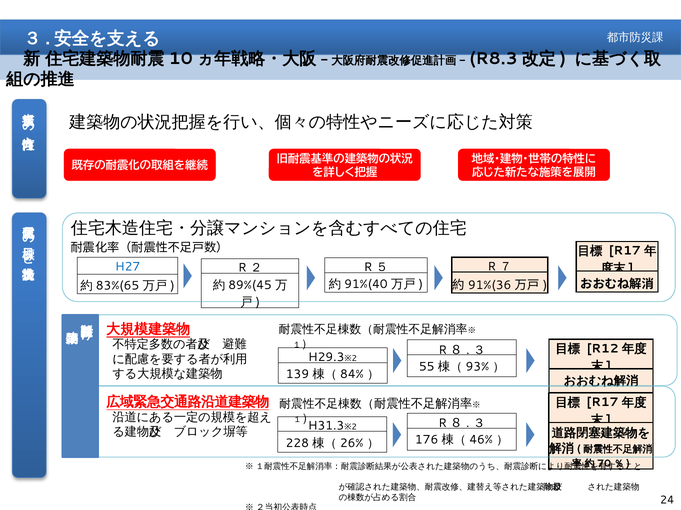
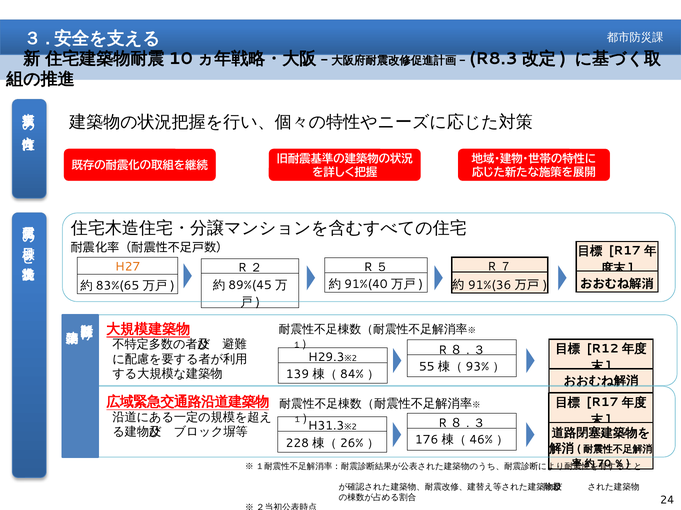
H27 colour: blue -> orange
